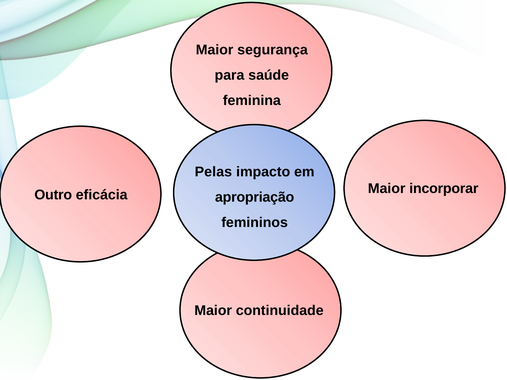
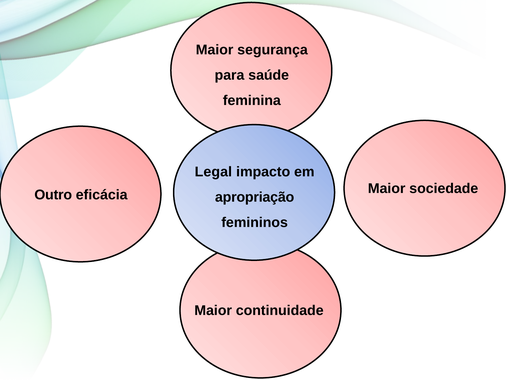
Pelas: Pelas -> Legal
incorporar: incorporar -> sociedade
